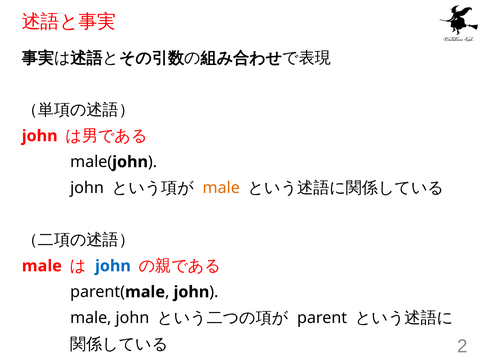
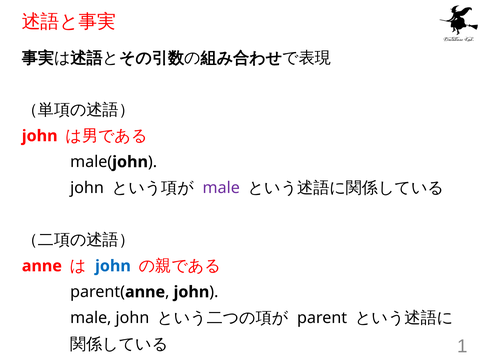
male at (221, 188) colour: orange -> purple
male at (42, 266): male -> anne
male at (145, 292): male -> anne
2: 2 -> 1
